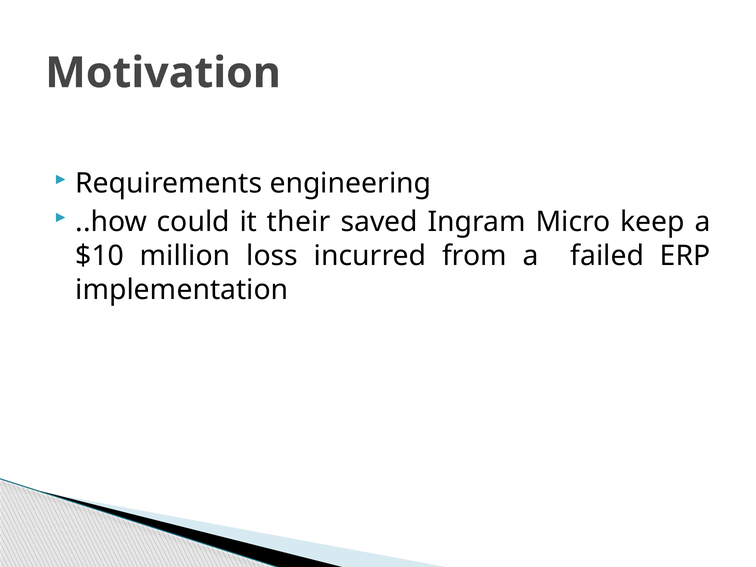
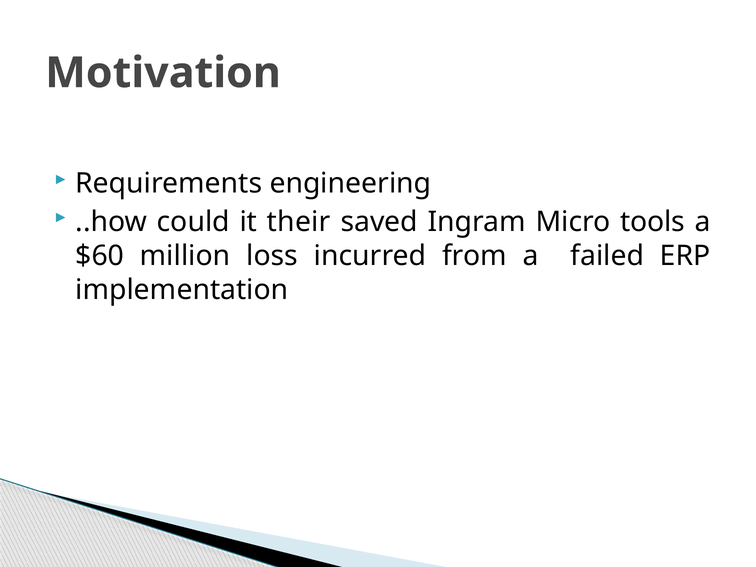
keep: keep -> tools
$10: $10 -> $60
